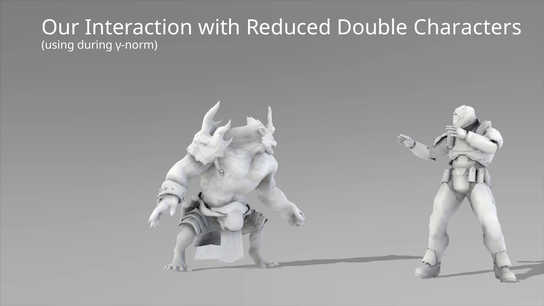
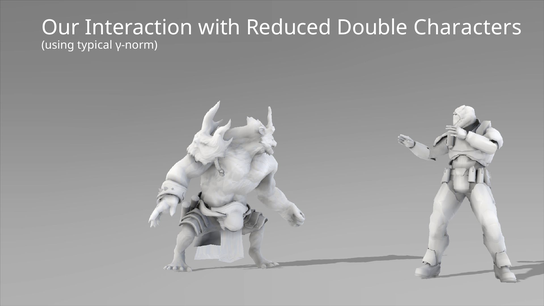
during: during -> typical
